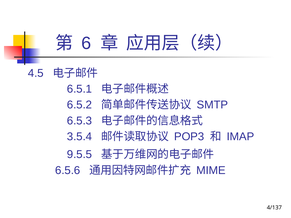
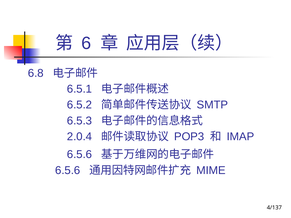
4.5: 4.5 -> 6.8
3.5.4: 3.5.4 -> 2.0.4
9.5.5 at (80, 154): 9.5.5 -> 6.5.6
